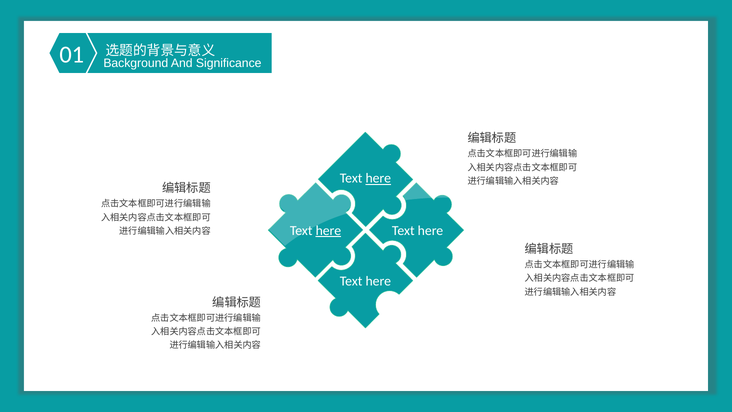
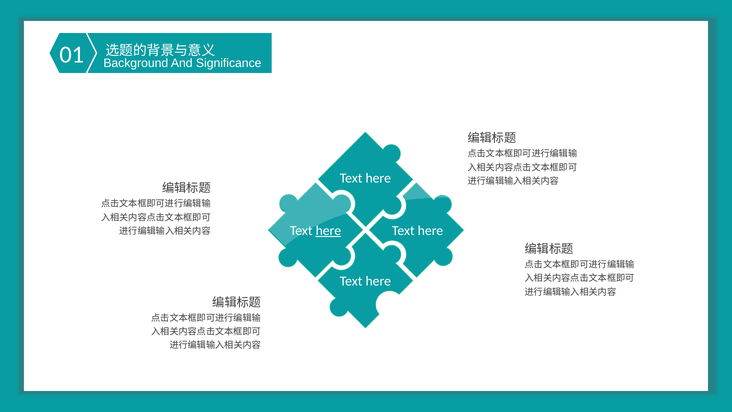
here at (378, 178) underline: present -> none
